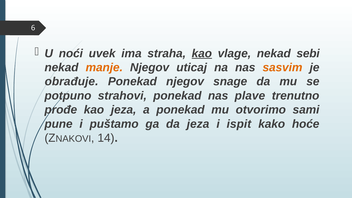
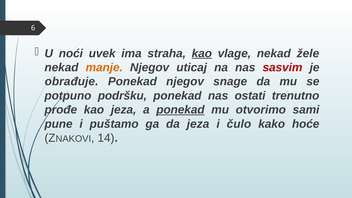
sebi: sebi -> žele
sasvim colour: orange -> red
strahovi: strahovi -> podršku
plave: plave -> ostati
ponekad at (180, 110) underline: none -> present
ispit: ispit -> čulo
